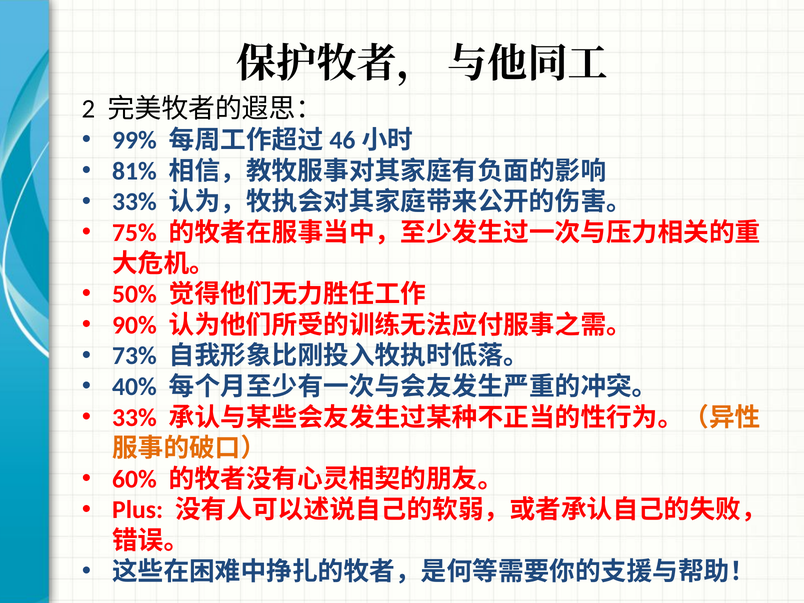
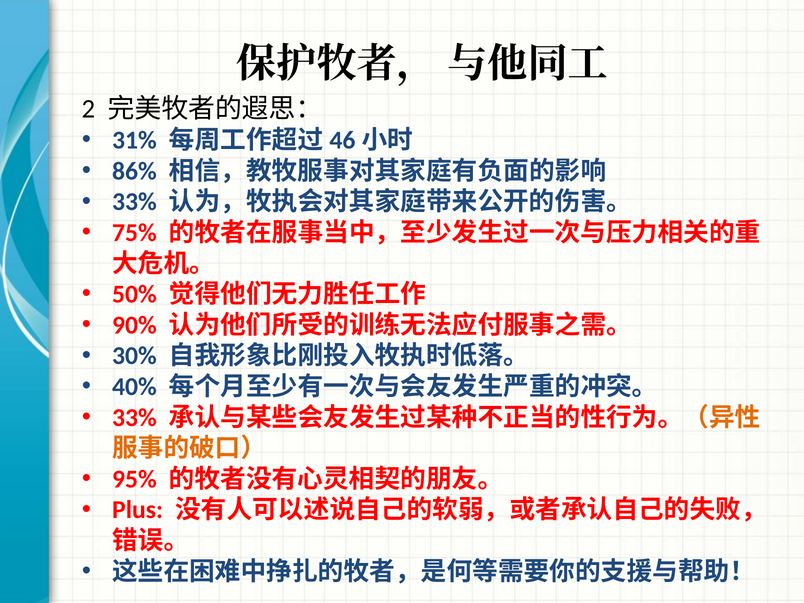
99%: 99% -> 31%
81%: 81% -> 86%
73%: 73% -> 30%
60%: 60% -> 95%
